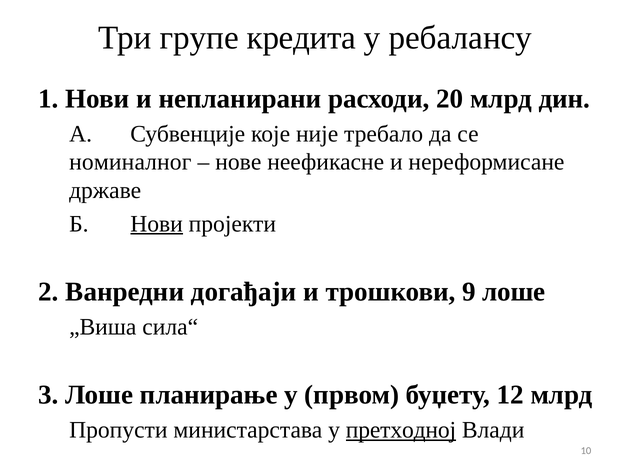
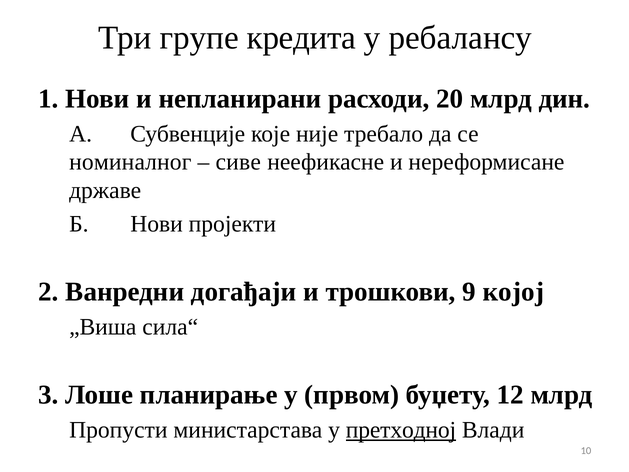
нове: нове -> сиве
Нови at (157, 224) underline: present -> none
9 лоше: лоше -> којој
